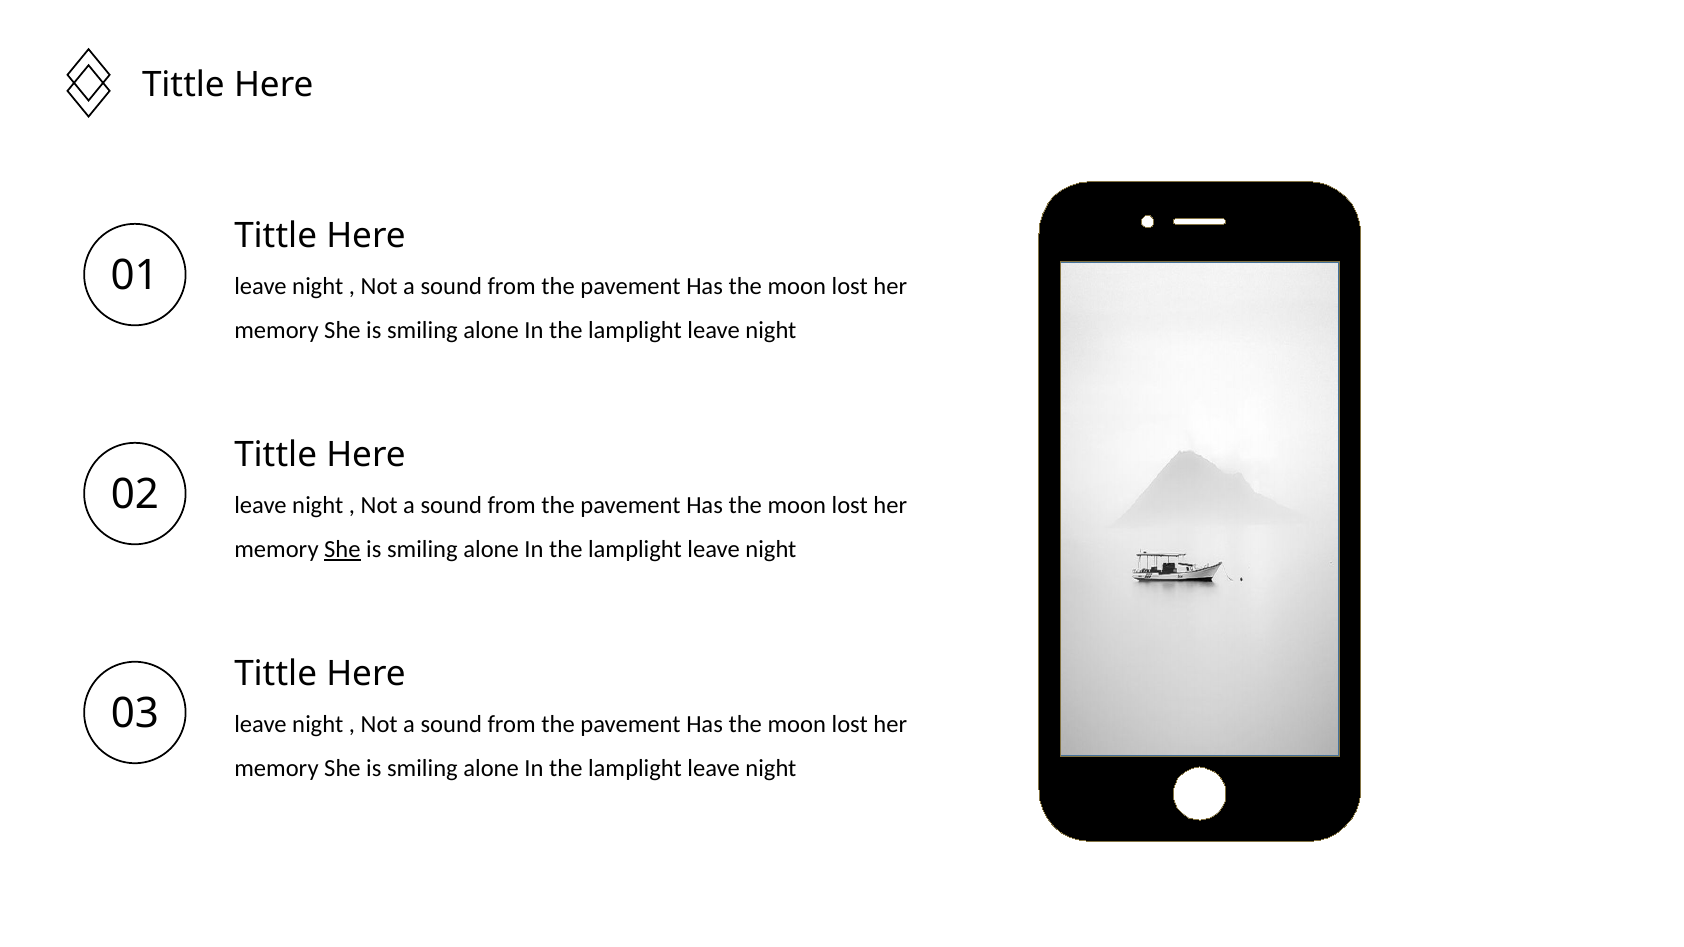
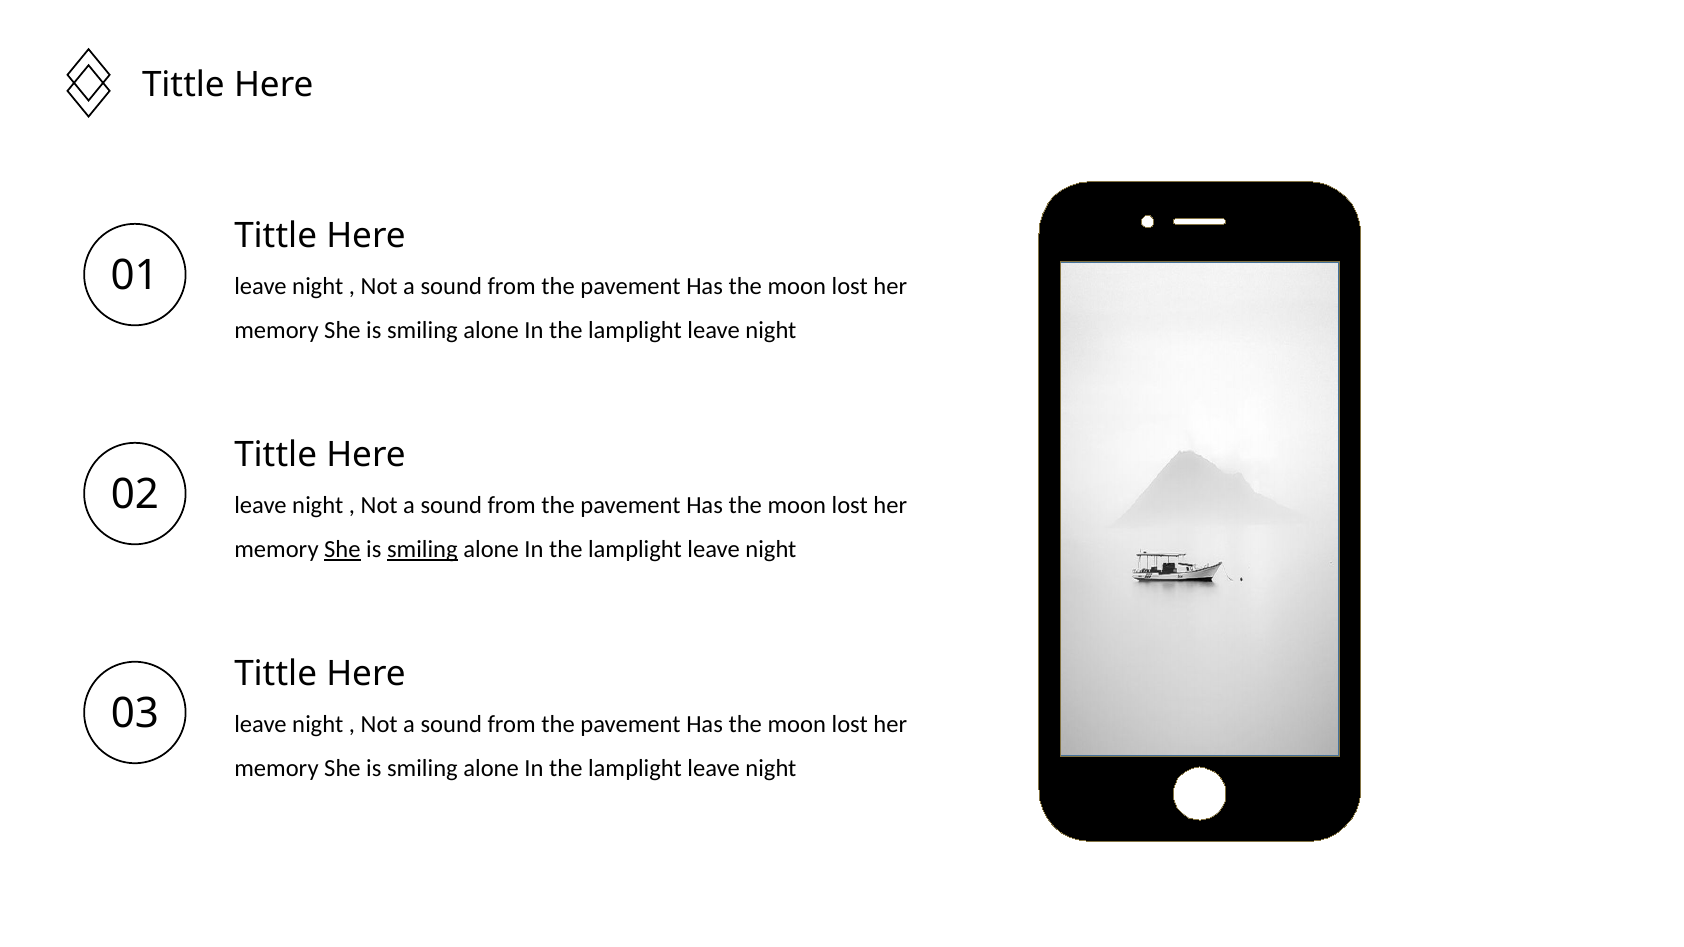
smiling at (422, 549) underline: none -> present
